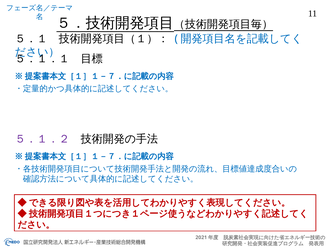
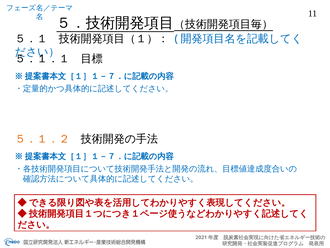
５．１．２ colour: purple -> orange
